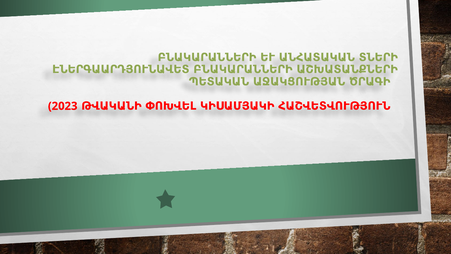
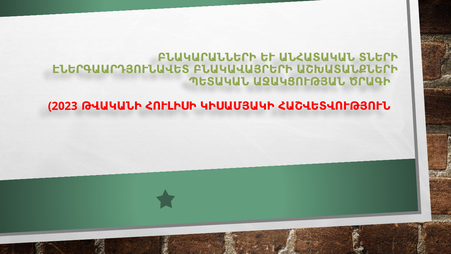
ԷՆԵՐԳԱԱՐԴՅՈՒՆԱՎԵՏ ԲՆԱԿԱՐԱՆՆԵՐԻ: ԲՆԱԿԱՐԱՆՆԵՐԻ -> ԲՆԱԿԱՎԱՅՐԵՐԻ
ՓՈԽՎԵԼ: ՓՈԽՎԵԼ -> ՀՈՒԼԻՍԻ
